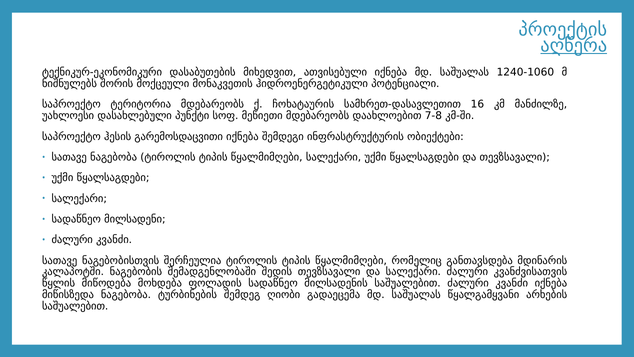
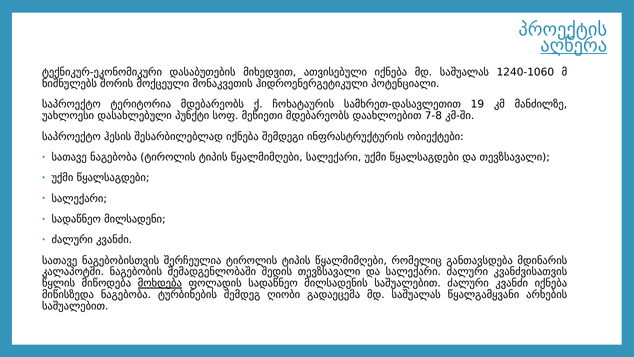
16: 16 -> 19
გარემოსდაცვითი: გარემოსდაცვითი -> შესარბილებლად
მოხდება underline: none -> present
